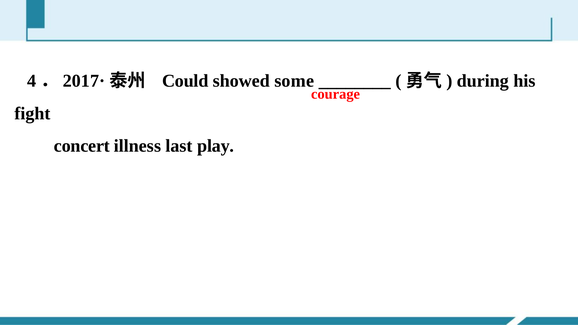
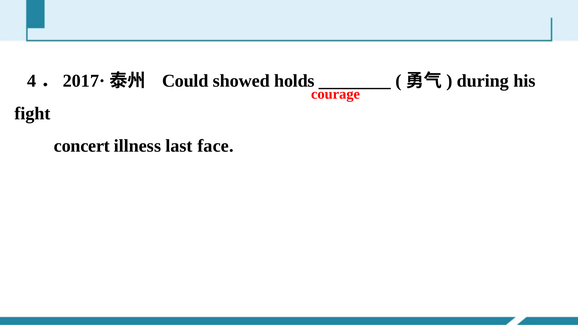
some: some -> holds
play: play -> face
